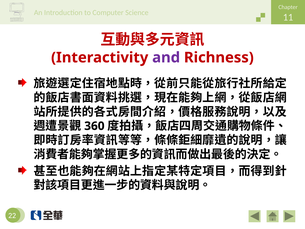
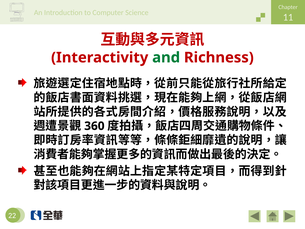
and colour: purple -> green
